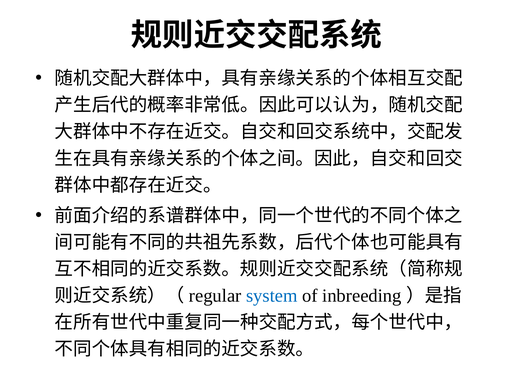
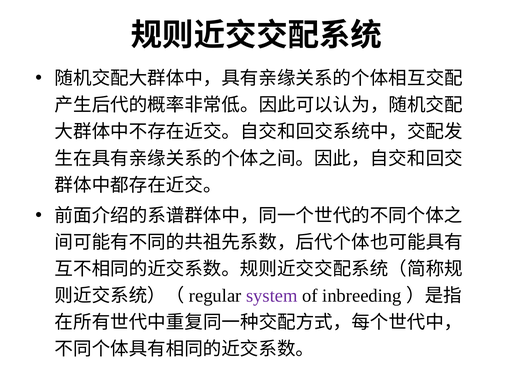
system colour: blue -> purple
